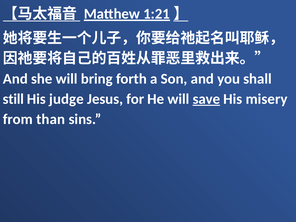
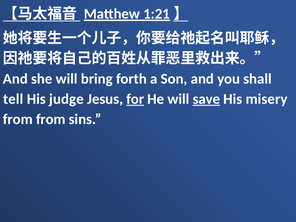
still: still -> tell
for underline: none -> present
from than: than -> from
